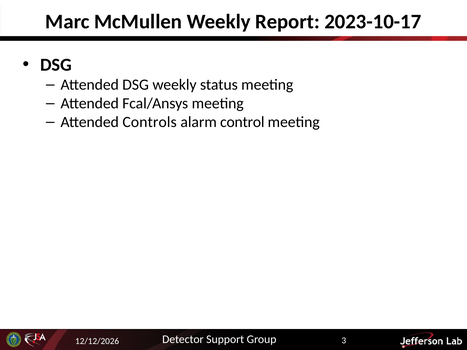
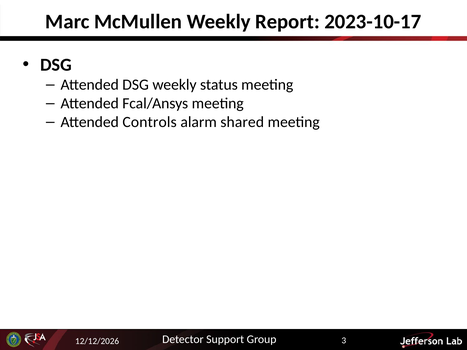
control: control -> shared
